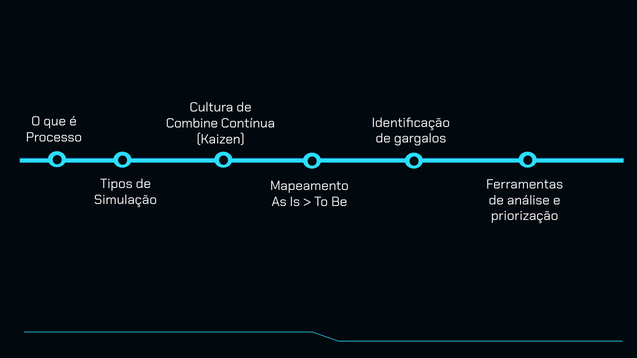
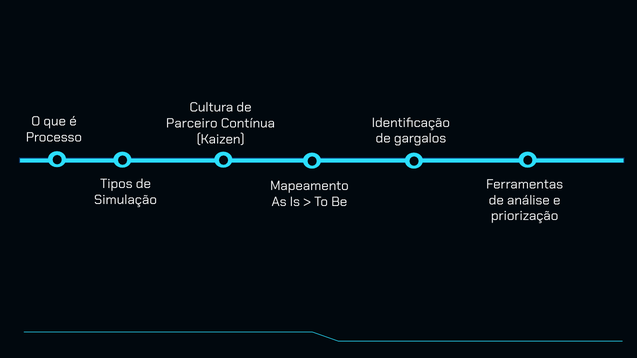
Combine: Combine -> Parceiro
